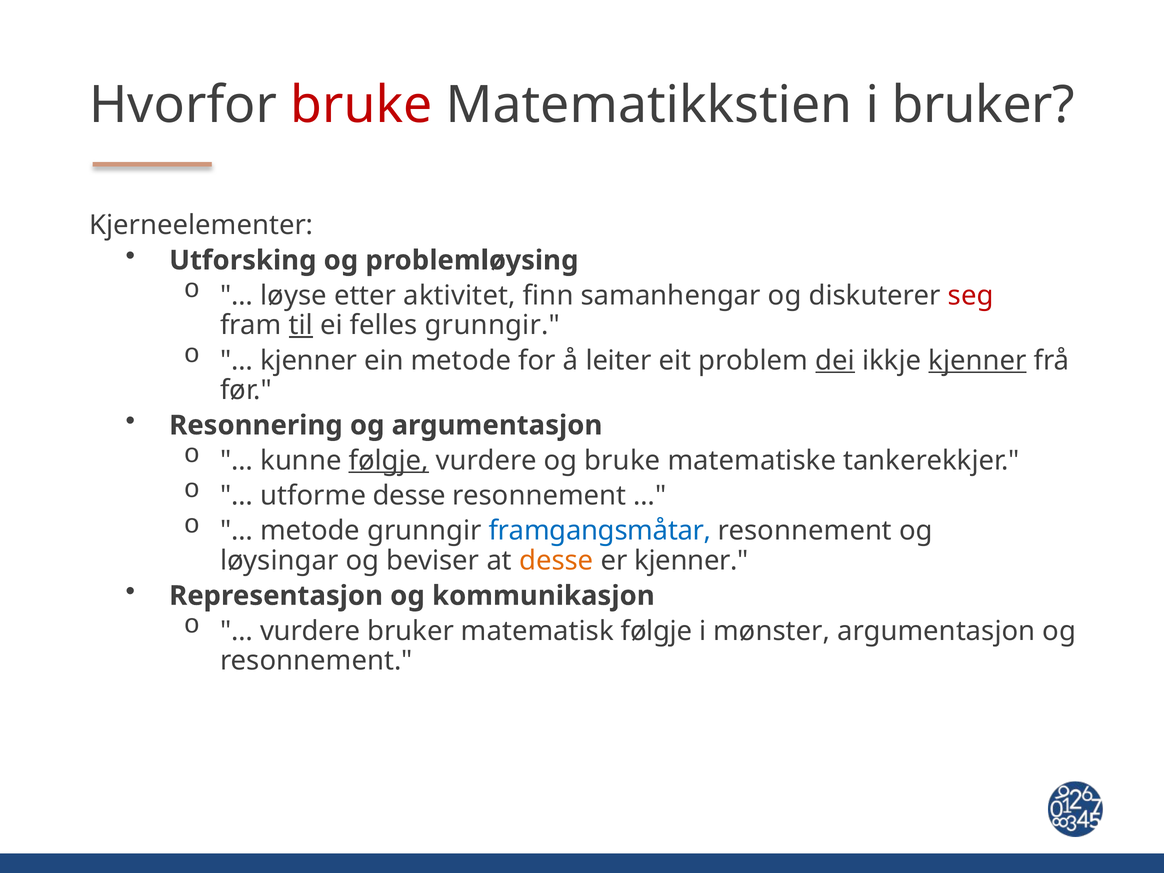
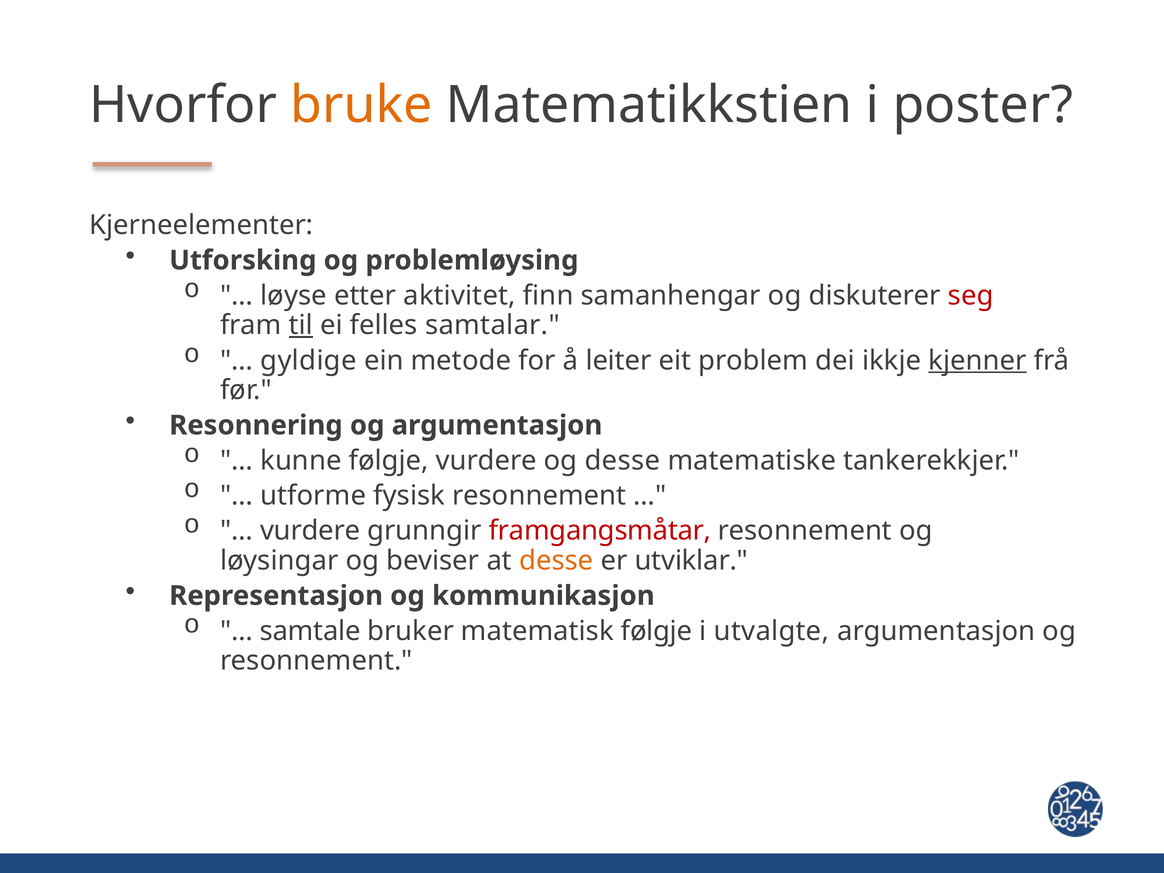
bruke at (361, 105) colour: red -> orange
i bruker: bruker -> poster
felles grunngir: grunngir -> samtalar
kjenner at (309, 360): kjenner -> gyldige
dei underline: present -> none
følgje at (389, 461) underline: present -> none
og bruke: bruke -> desse
utforme desse: desse -> fysisk
metode at (310, 531): metode -> vurdere
framgangsmåtar colour: blue -> red
er kjenner: kjenner -> utviklar
vurdere at (310, 631): vurdere -> samtale
mønster: mønster -> utvalgte
